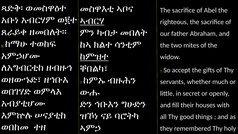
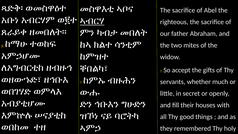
ከምዝተ underline: present -> none
